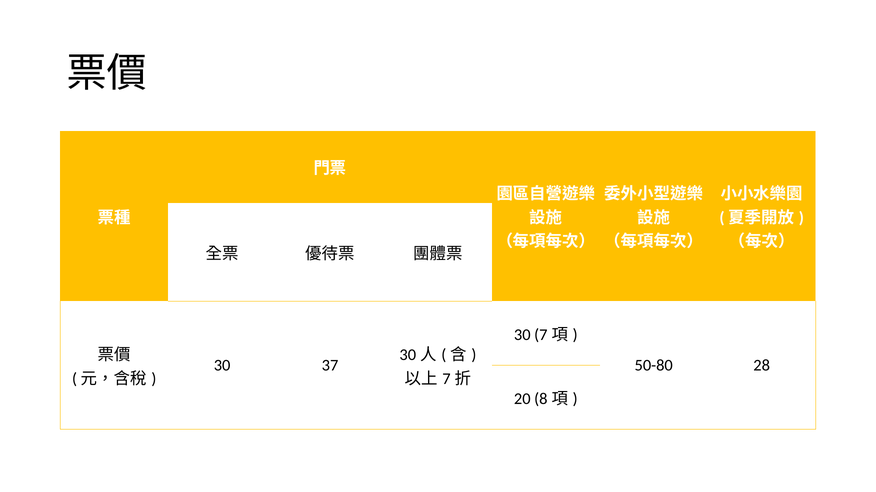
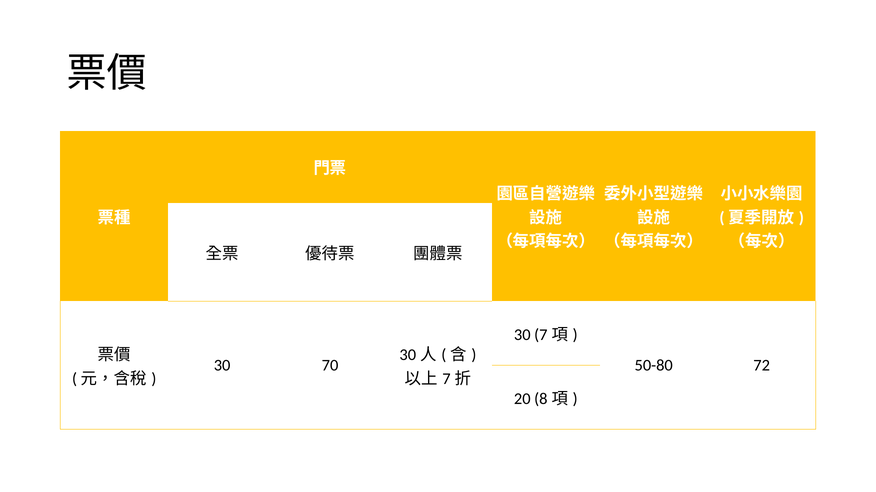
37: 37 -> 70
28: 28 -> 72
